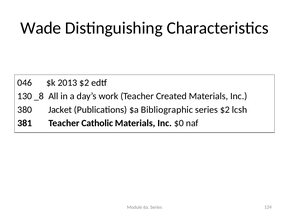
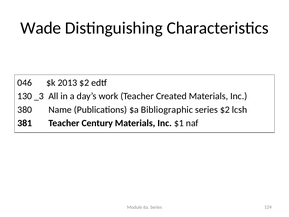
_8: _8 -> _3
Jacket: Jacket -> Name
Catholic: Catholic -> Century
$0: $0 -> $1
